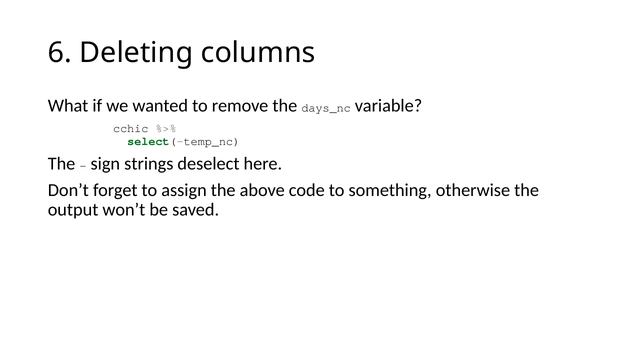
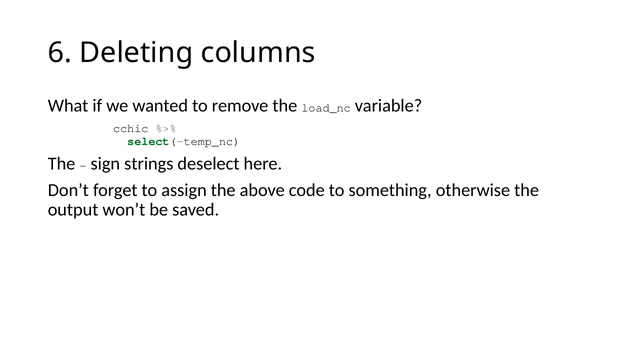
days_nc: days_nc -> load_nc
